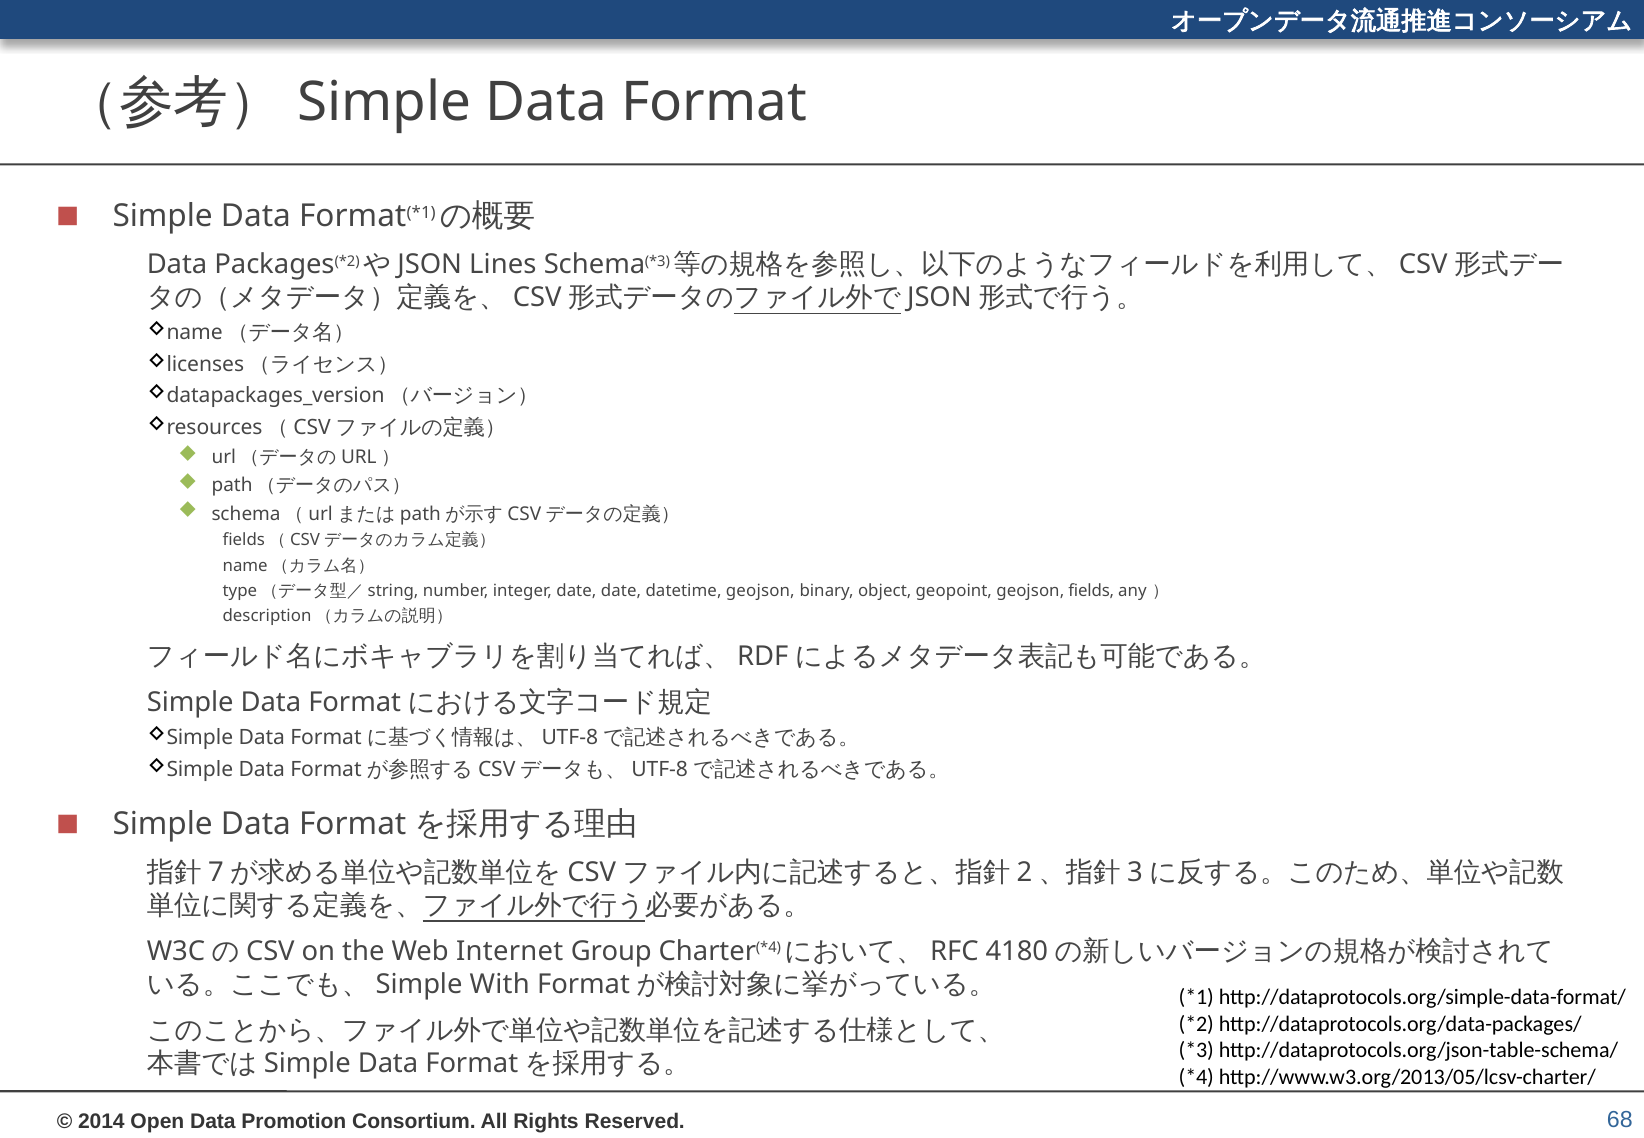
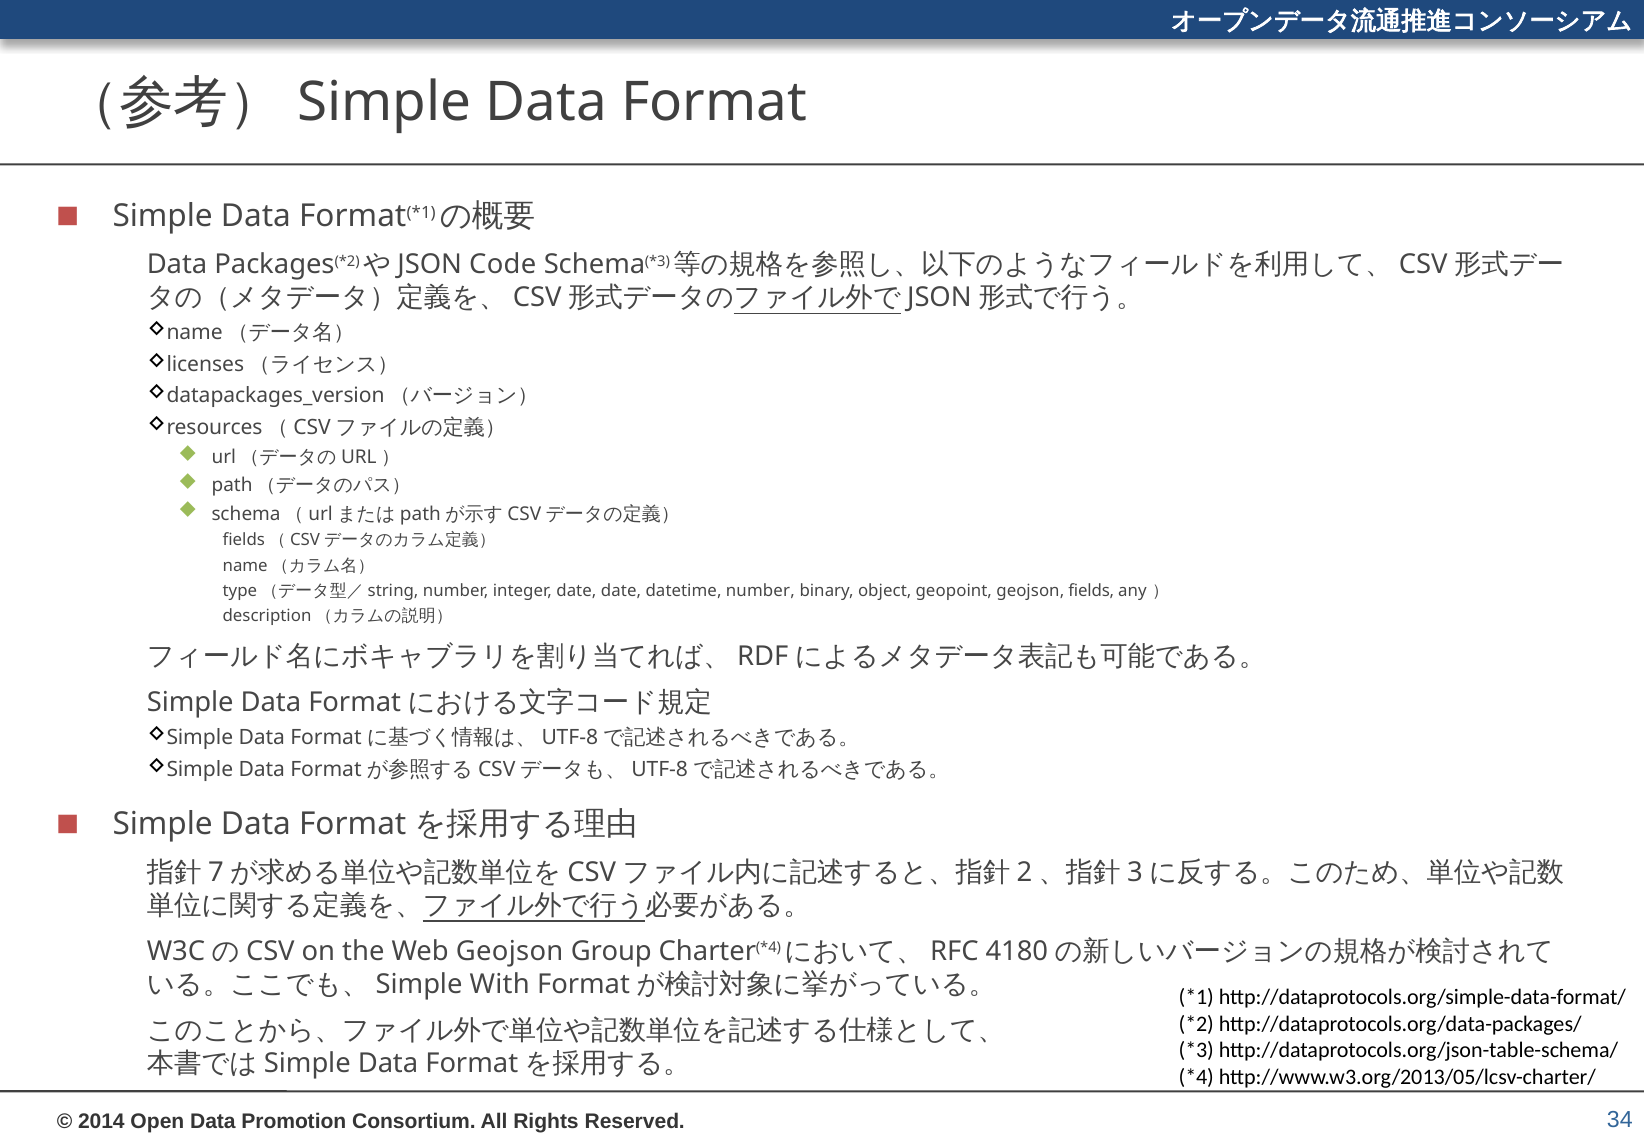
Lines: Lines -> Code
datetime geojson: geojson -> number
Web Internet: Internet -> Geojson
68: 68 -> 34
